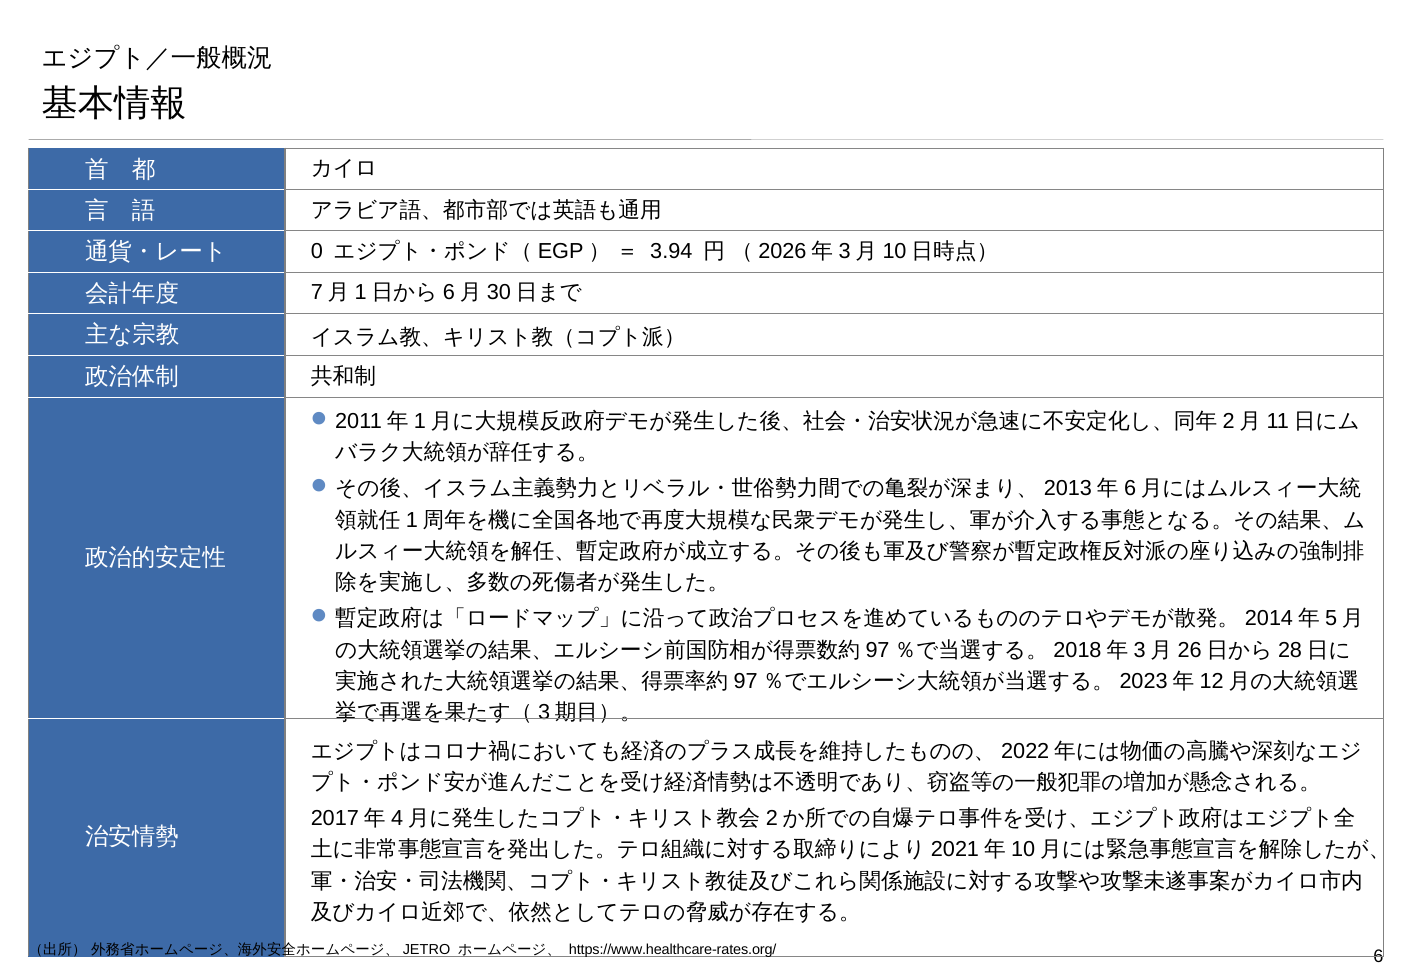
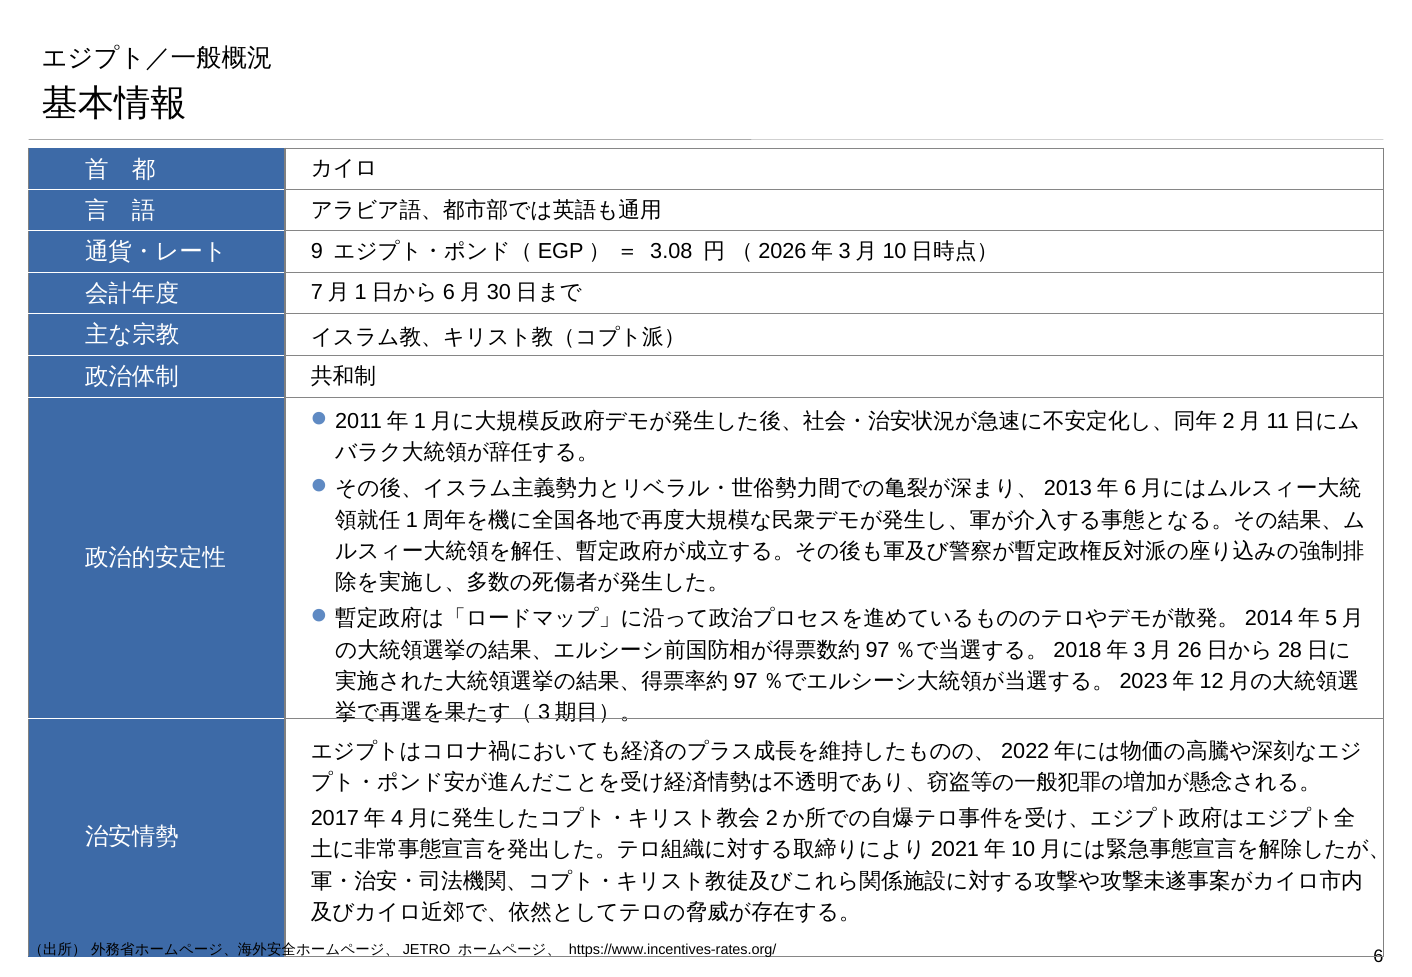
0: 0 -> 9
3.94: 3.94 -> 3.08
https://www.healthcare-rates.org/: https://www.healthcare-rates.org/ -> https://www.incentives-rates.org/
